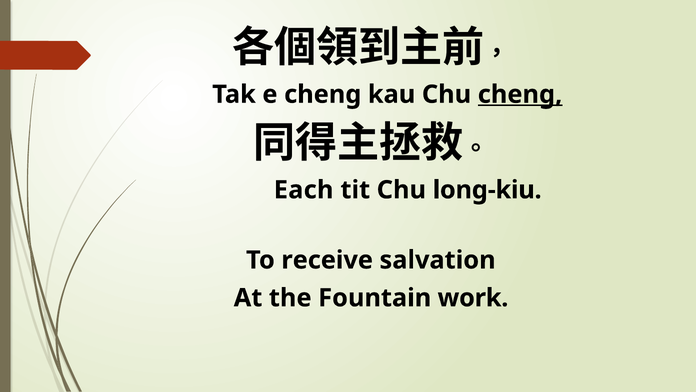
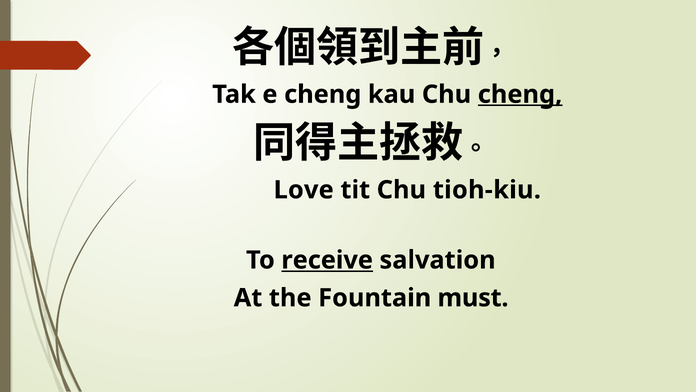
Each: Each -> Love
long-kiu: long-kiu -> tioh-kiu
receive underline: none -> present
work: work -> must
